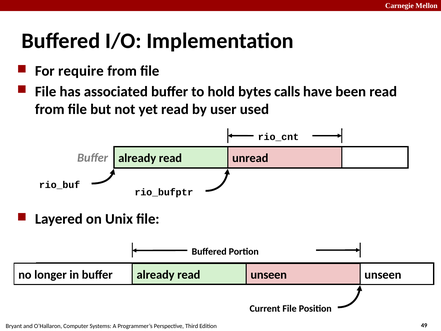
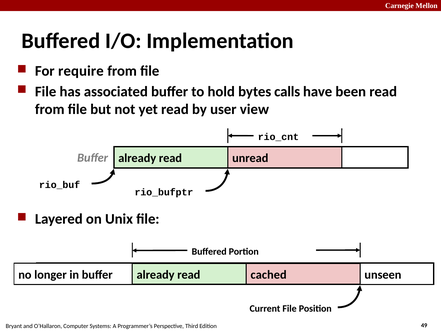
used: used -> view
unseen at (269, 274): unseen -> cached
